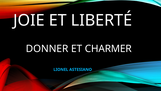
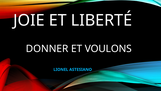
CHARMER: CHARMER -> VOULONS
